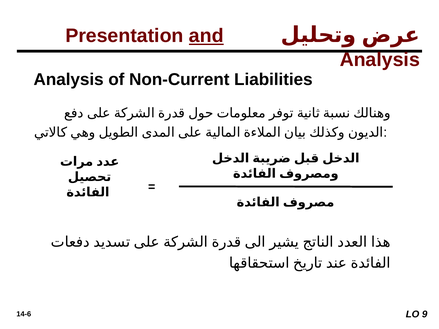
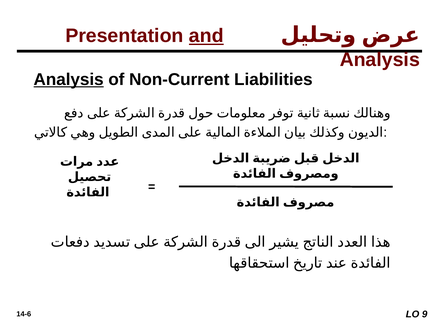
Analysis at (69, 79) underline: none -> present
